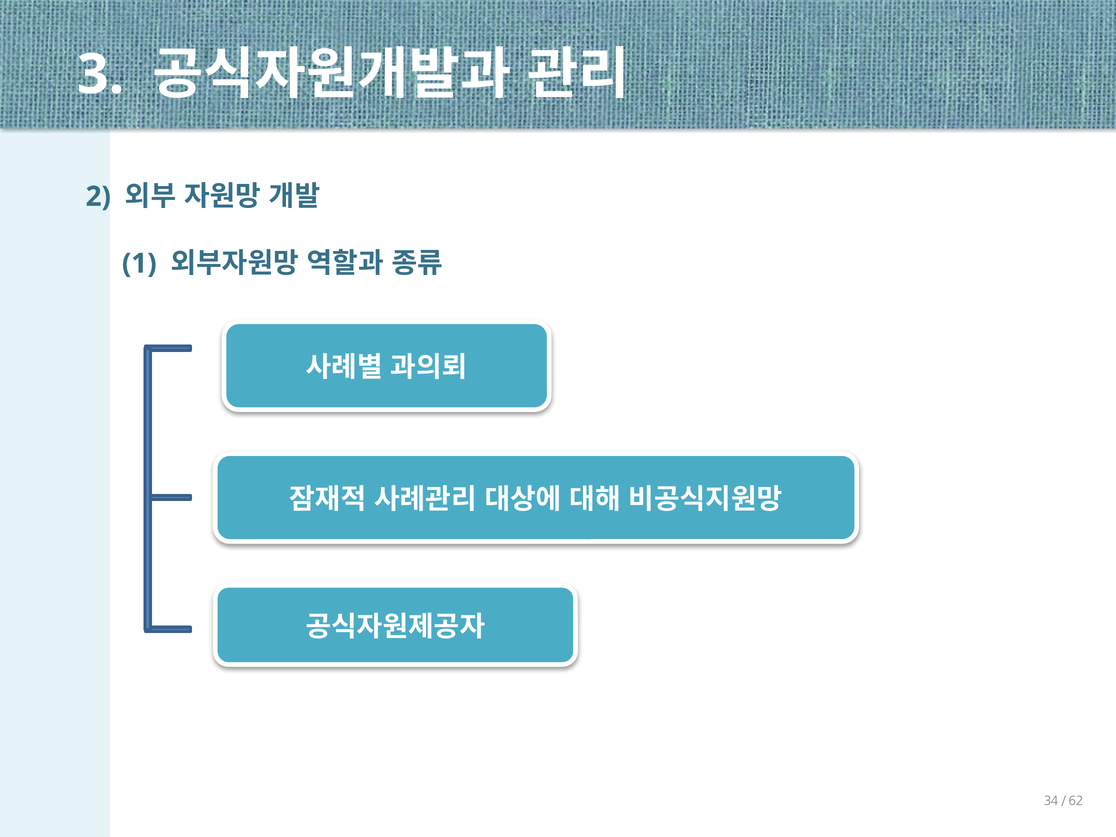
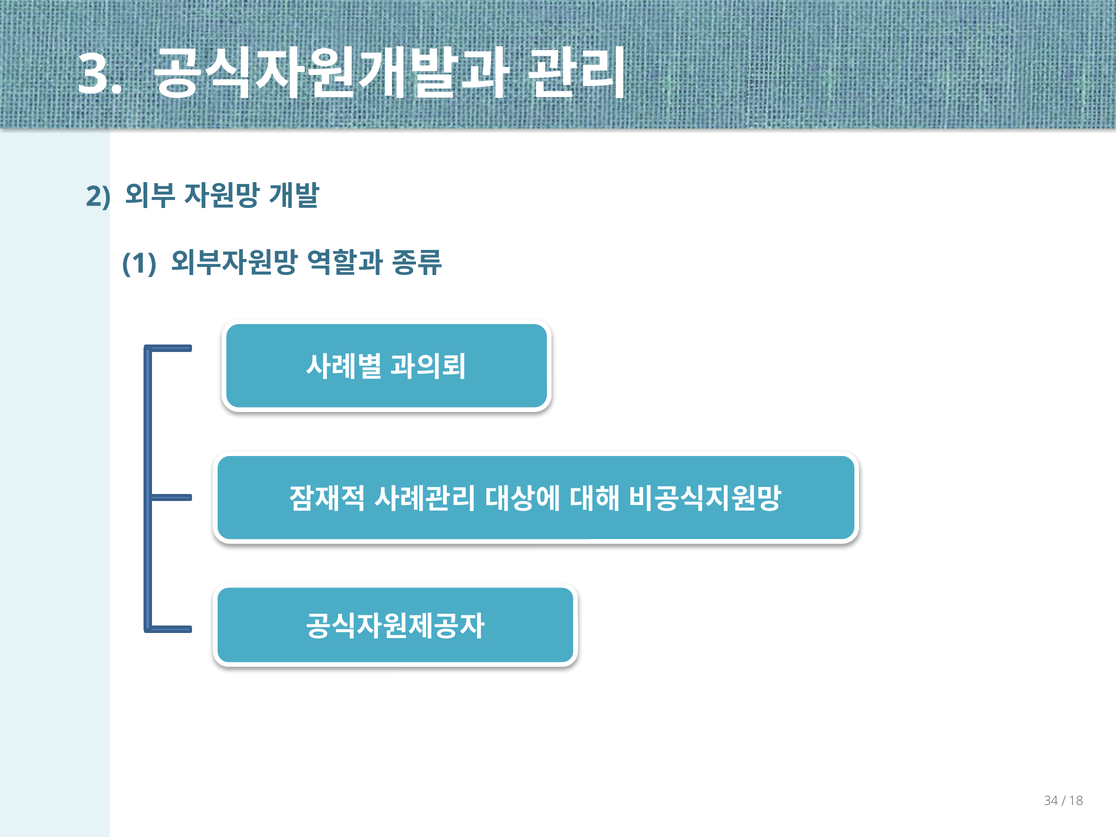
62: 62 -> 18
